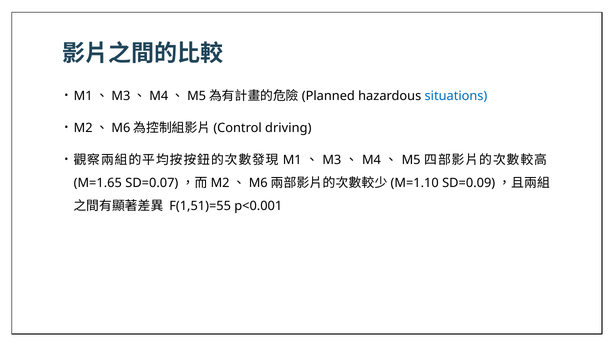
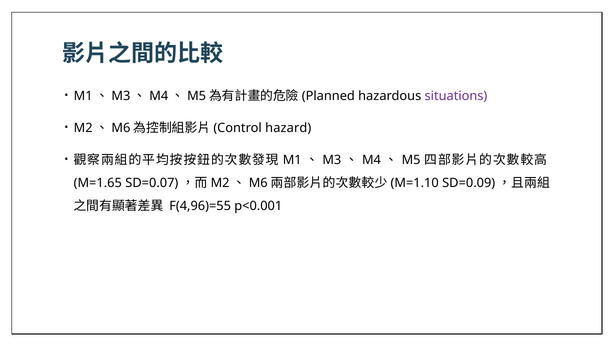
situations colour: blue -> purple
driving: driving -> hazard
F(1,51)=55: F(1,51)=55 -> F(4,96)=55
